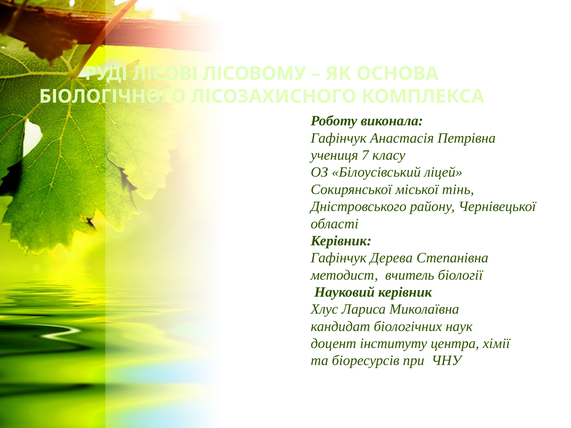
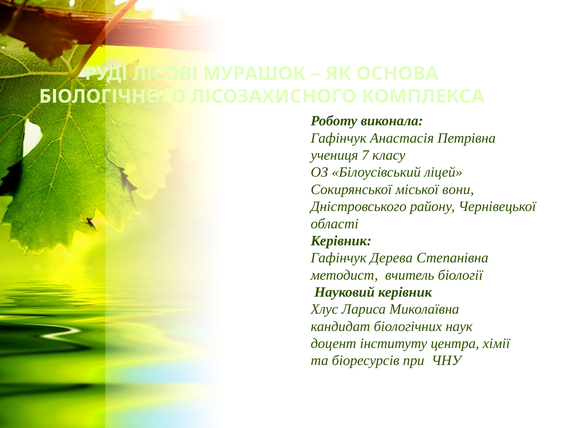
ЛІСОВОМУ: ЛІСОВОМУ -> МУРАШОК
тінь: тінь -> вони
